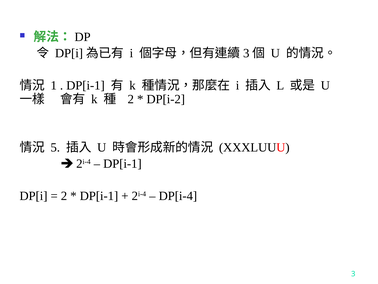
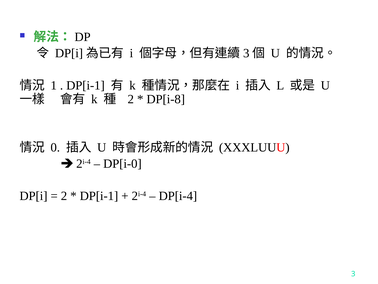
DP[i-2: DP[i-2 -> DP[i-8
5: 5 -> 0
DP[i-1 at (122, 163): DP[i-1 -> DP[i-0
